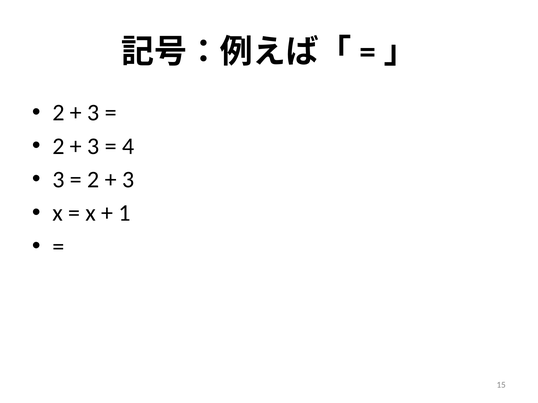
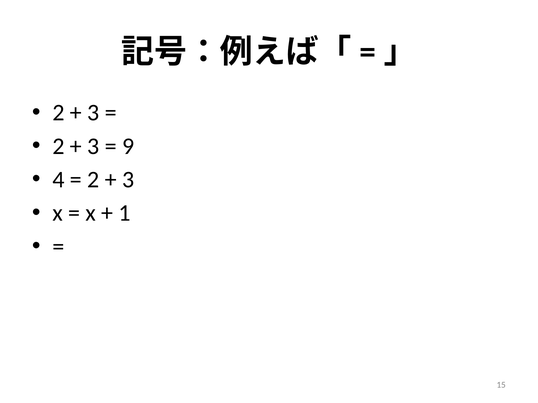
4: 4 -> 9
3 at (59, 180): 3 -> 4
